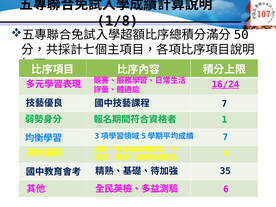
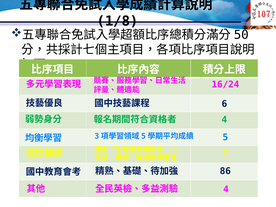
16/24 underline: present -> none
7 at (224, 104): 7 -> 6
1 at (224, 120): 1 -> 4
7 at (225, 137): 7 -> 5
4: 4 -> 7
35: 35 -> 86
6 at (226, 189): 6 -> 4
